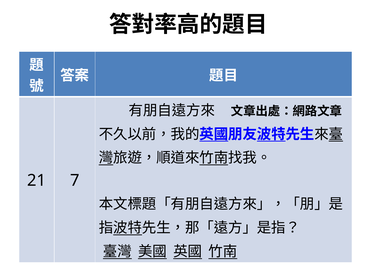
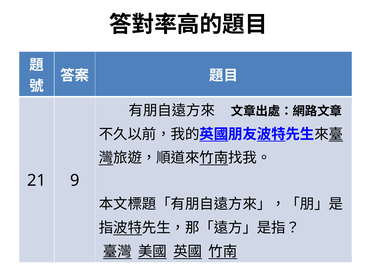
7: 7 -> 9
